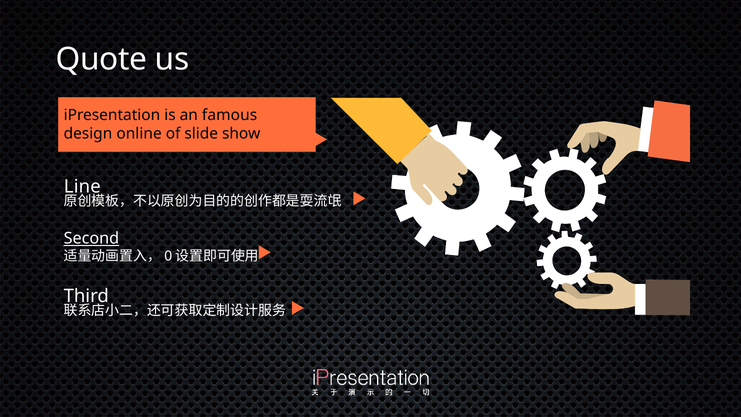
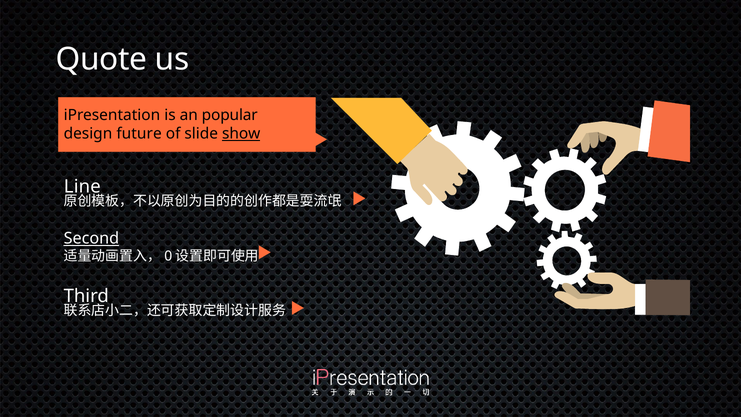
famous: famous -> popular
online: online -> future
show underline: none -> present
